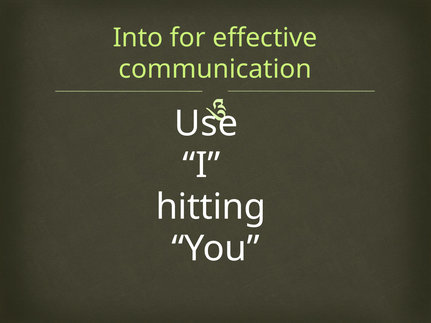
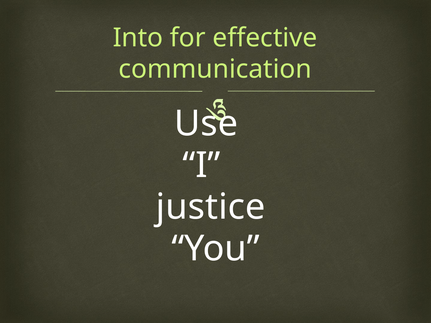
hitting: hitting -> justice
